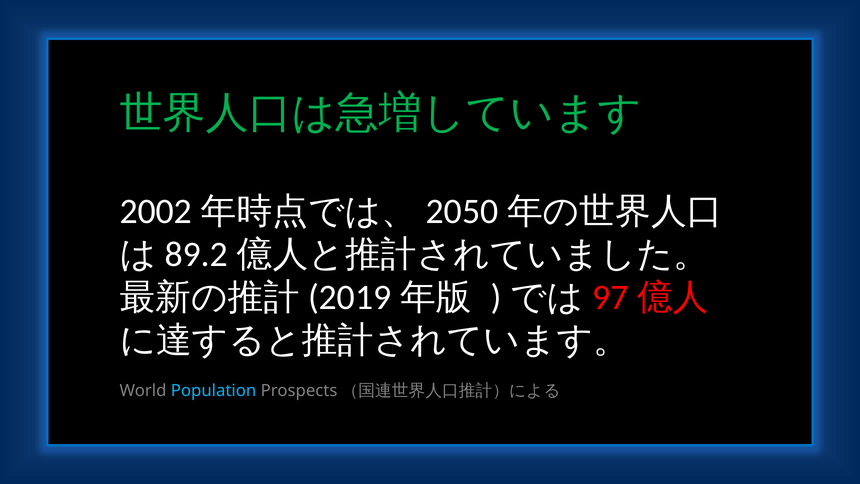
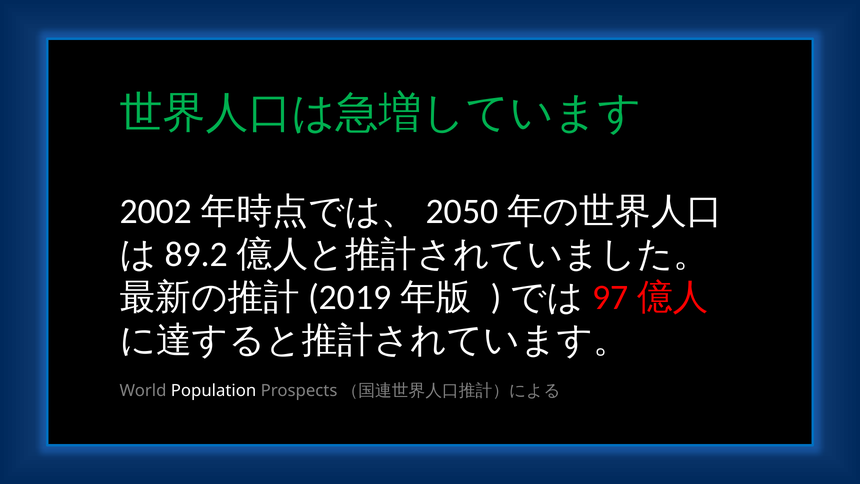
Population colour: light blue -> white
